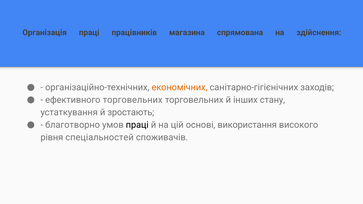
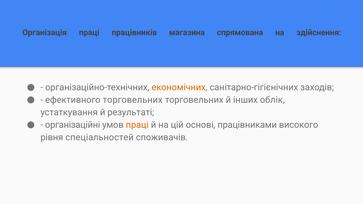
стану: стану -> облік
зростають: зростають -> результаті
благотворно: благотворно -> організаційні
праці at (137, 125) colour: black -> orange
використання: використання -> працівниками
